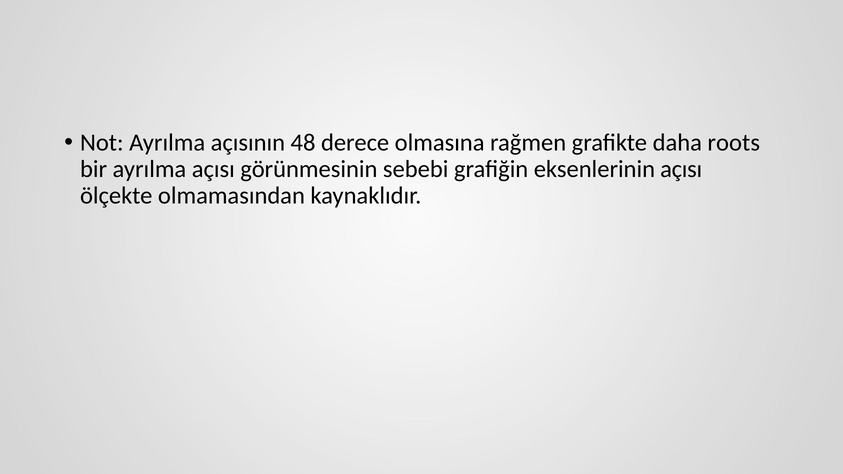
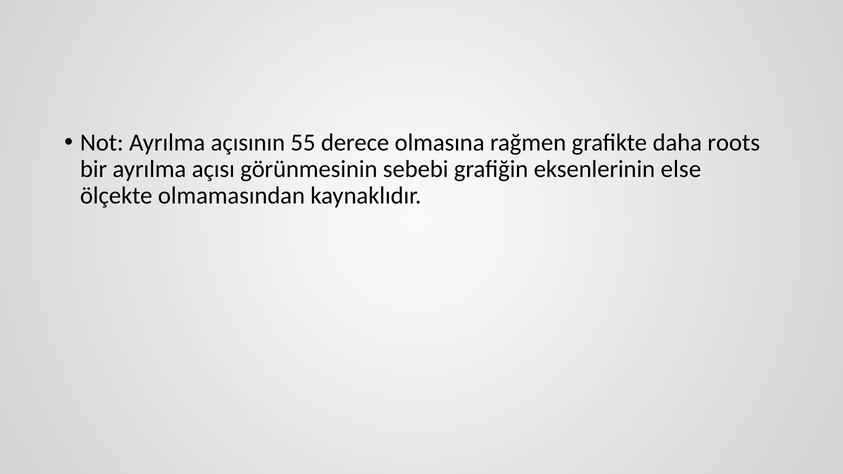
48: 48 -> 55
eksenlerinin açısı: açısı -> else
